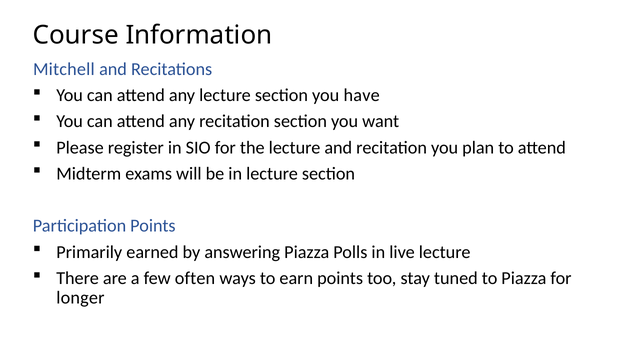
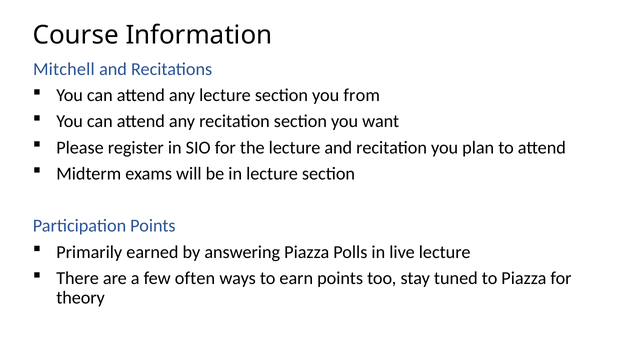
have: have -> from
longer: longer -> theory
